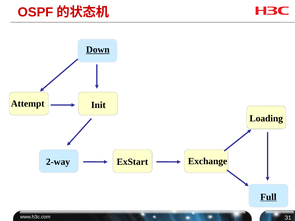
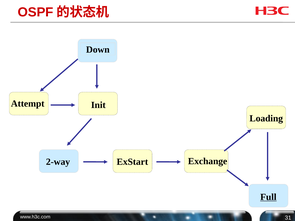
Down underline: present -> none
